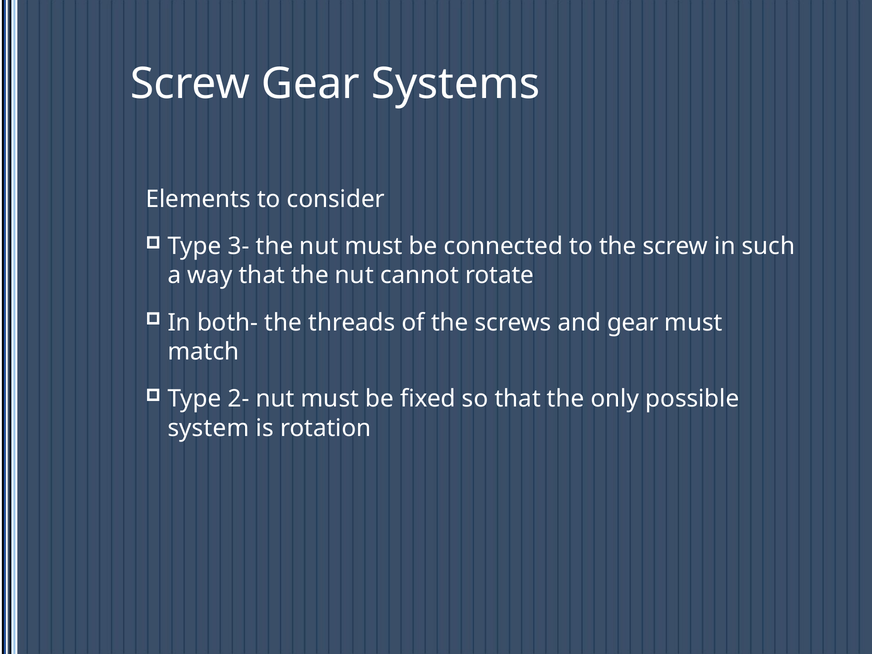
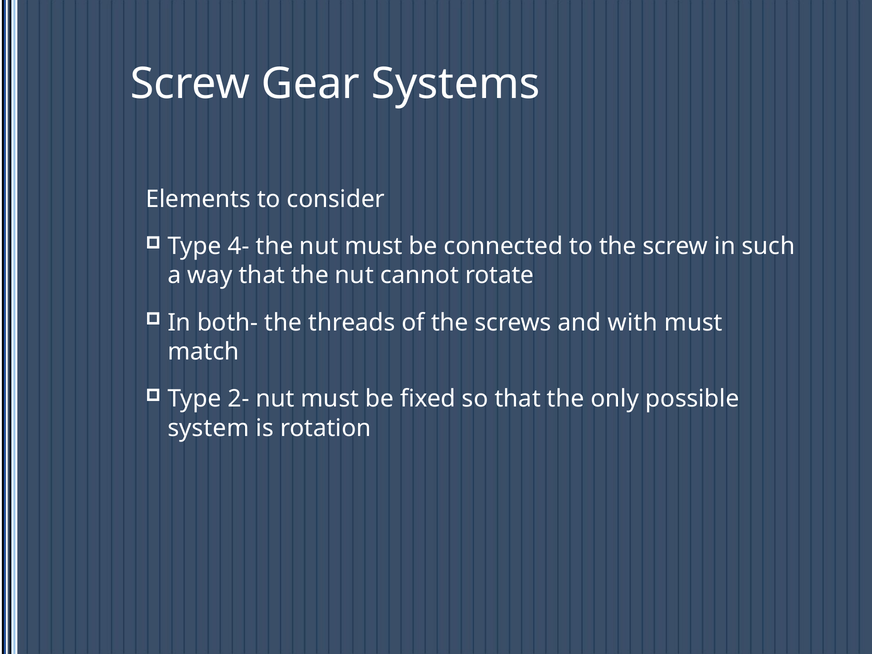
3-: 3- -> 4-
and gear: gear -> with
